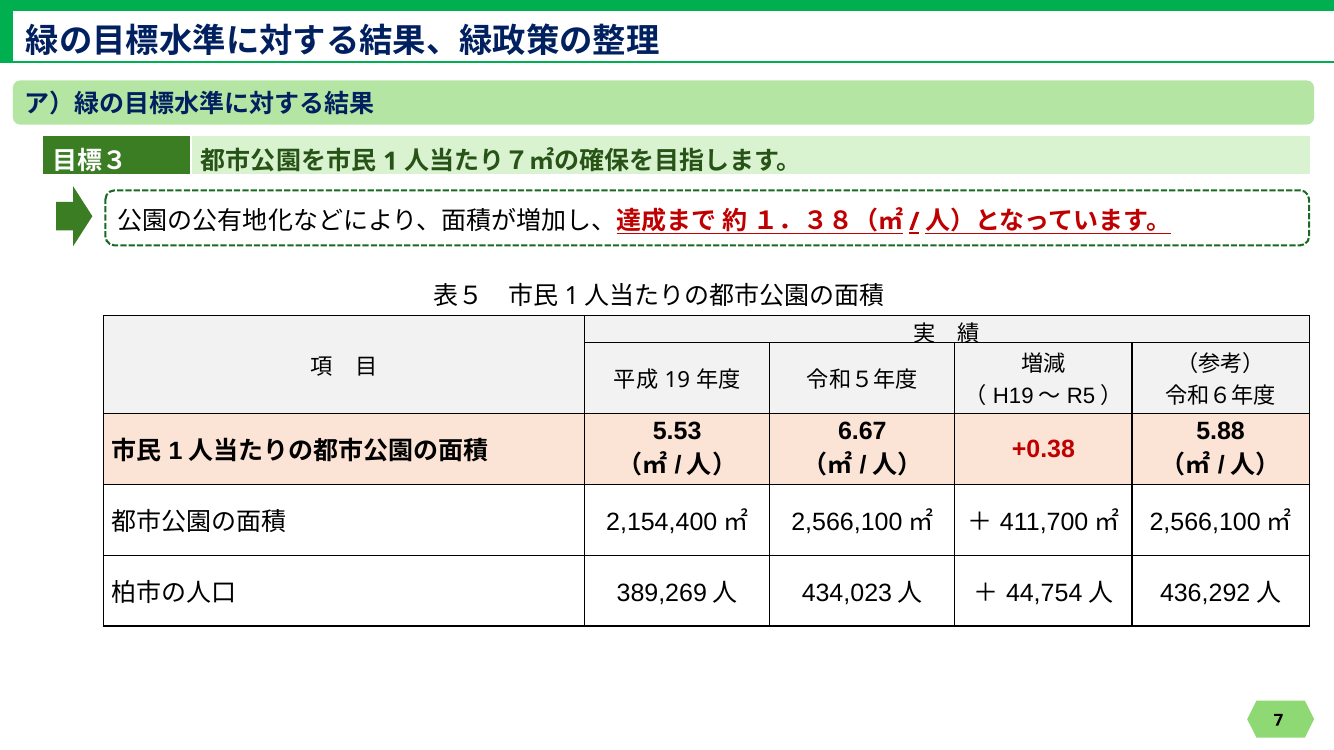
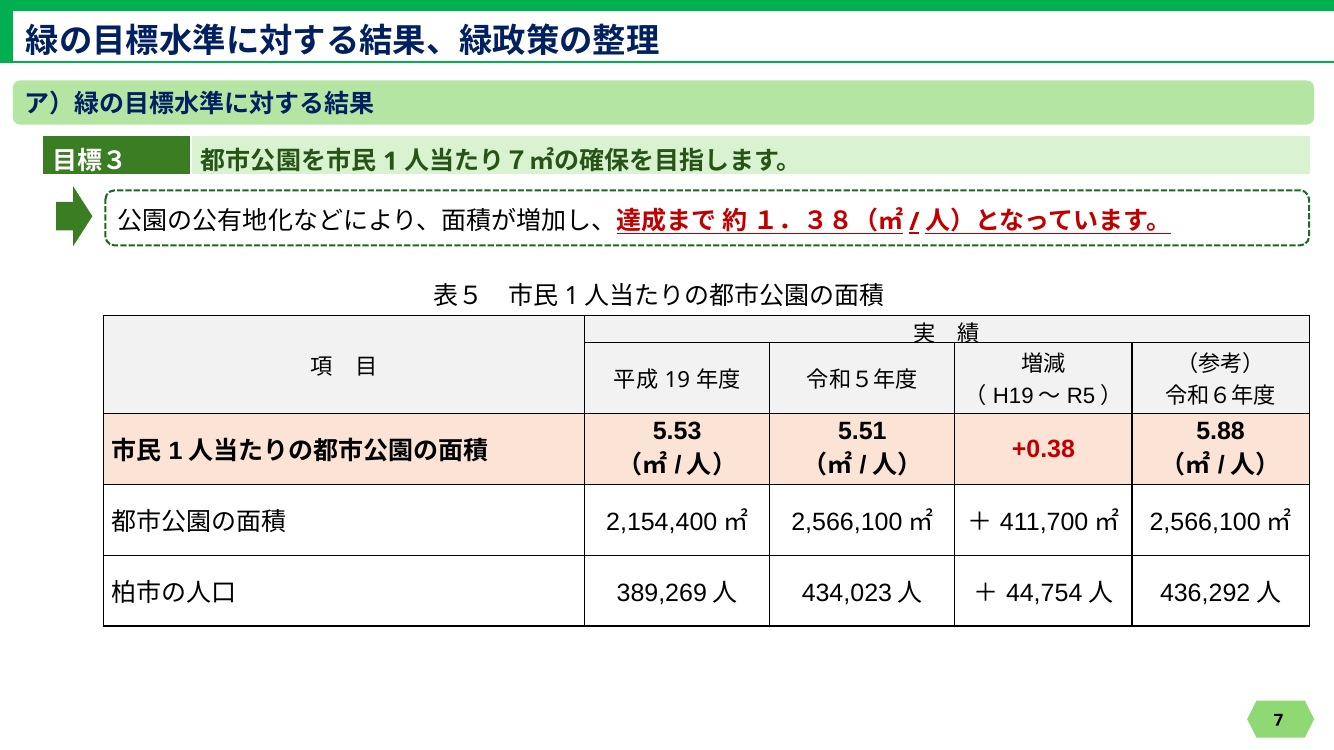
6.67: 6.67 -> 5.51
